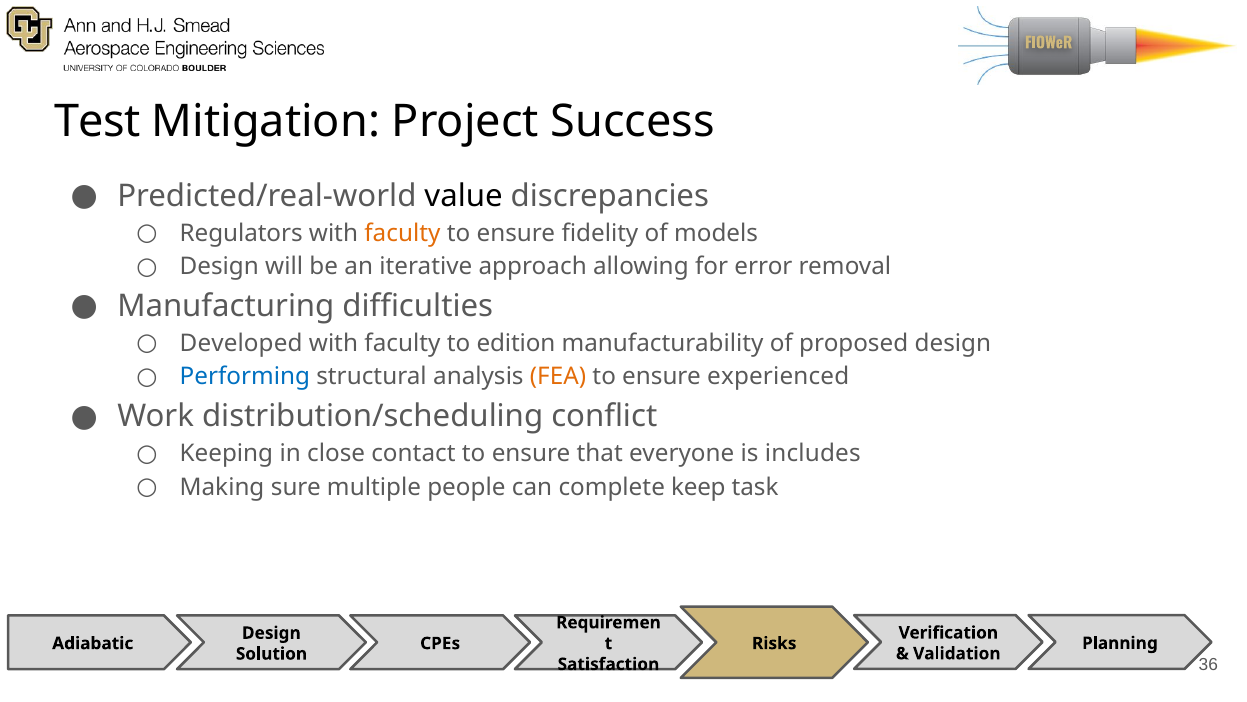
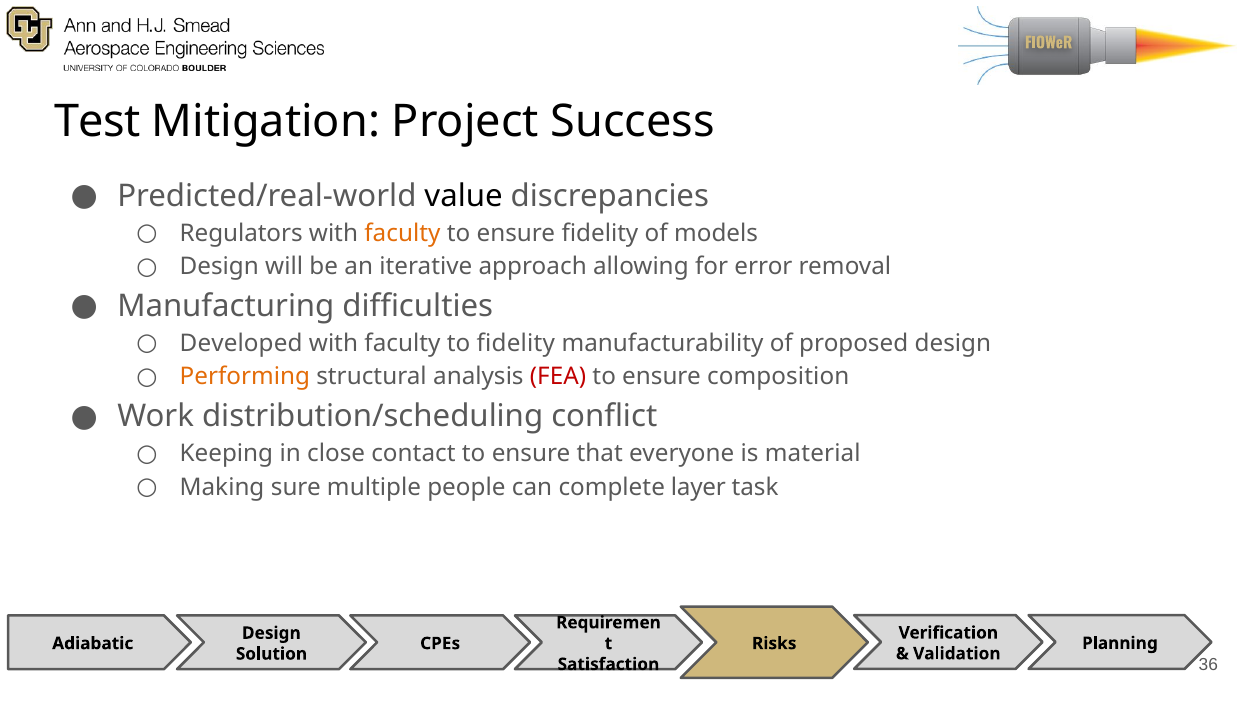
to edition: edition -> fidelity
Performing colour: blue -> orange
FEA colour: orange -> red
experienced: experienced -> composition
includes: includes -> material
keep: keep -> layer
